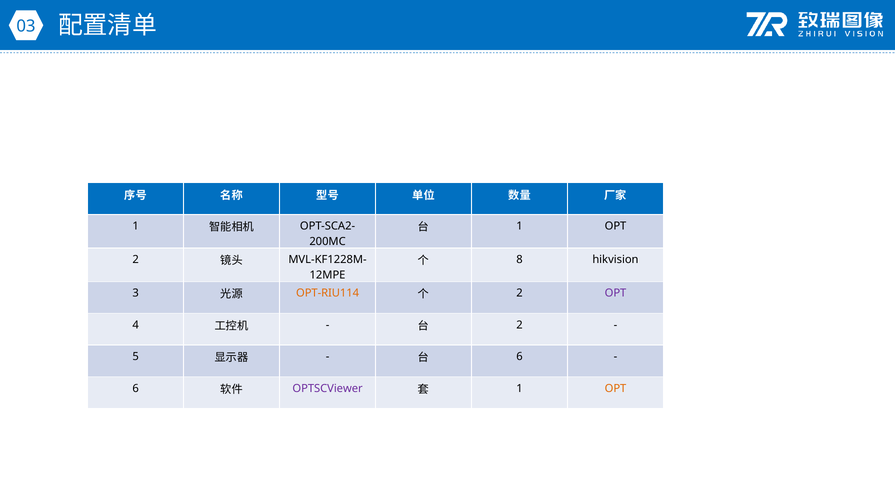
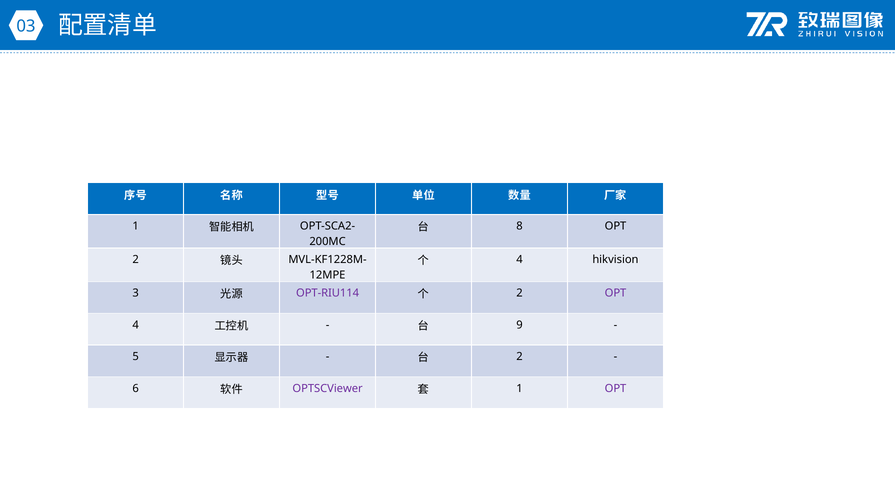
1 at (520, 226): 1 -> 8
8 at (520, 260): 8 -> 4
OPT-RIU114 colour: orange -> purple
2 at (520, 325): 2 -> 9
6 at (520, 357): 6 -> 2
OPT at (616, 389) colour: orange -> purple
